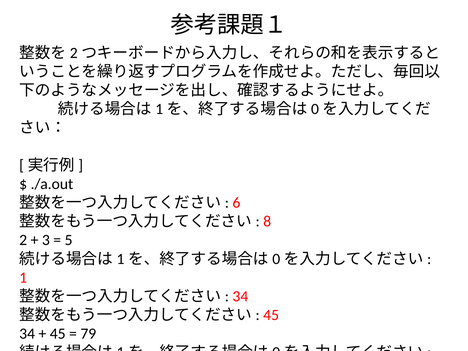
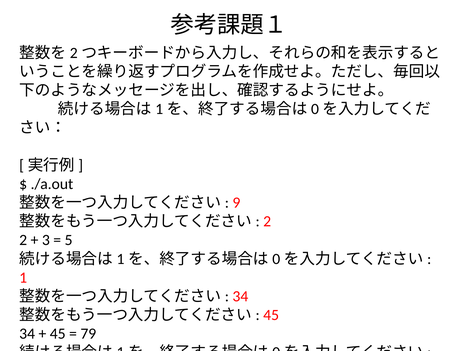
6: 6 -> 9
8 at (267, 221): 8 -> 2
